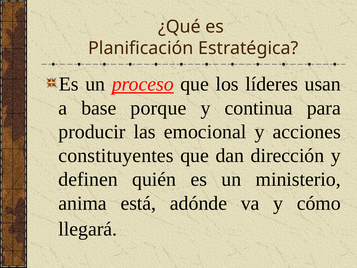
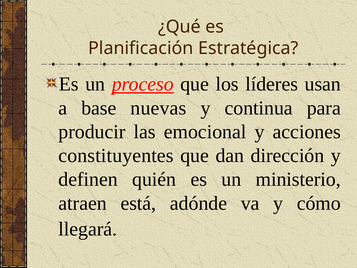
porque: porque -> nuevas
anima: anima -> atraen
